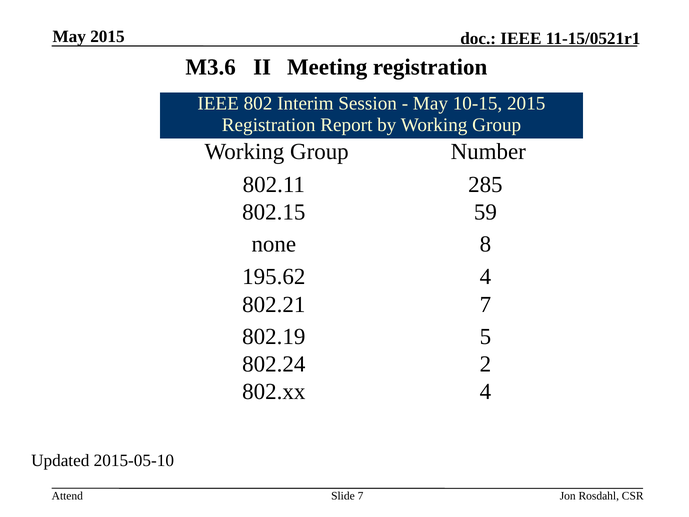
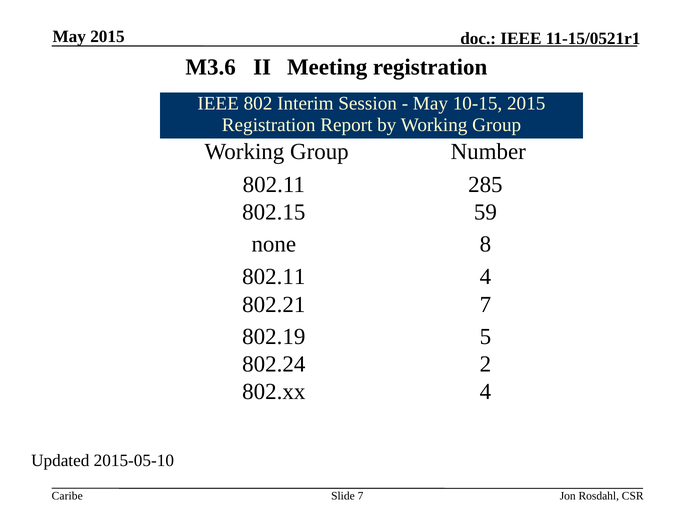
195.62 at (274, 277): 195.62 -> 802.11
Attend: Attend -> Caribe
